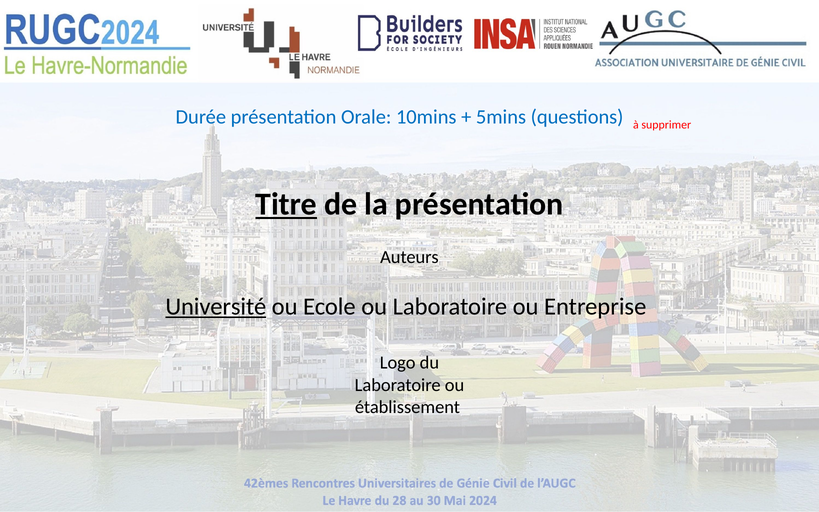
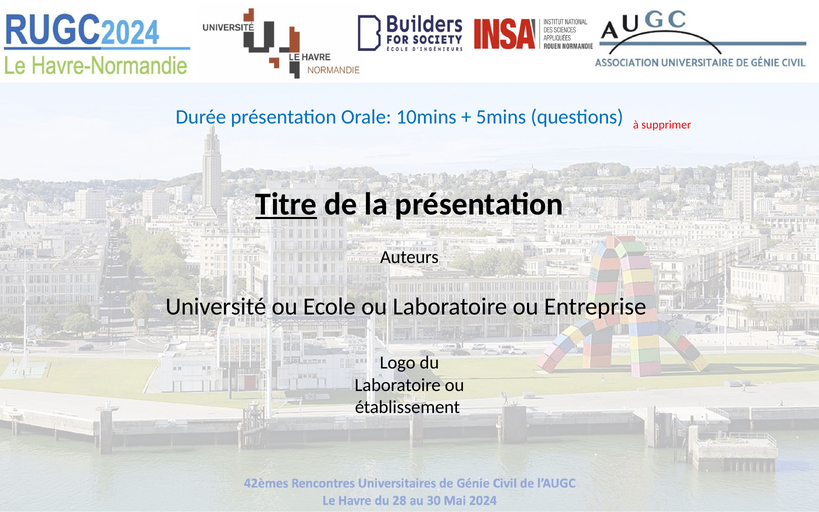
Université underline: present -> none
